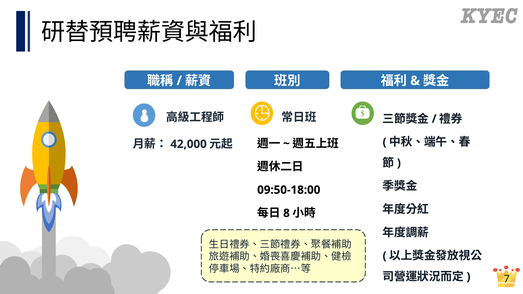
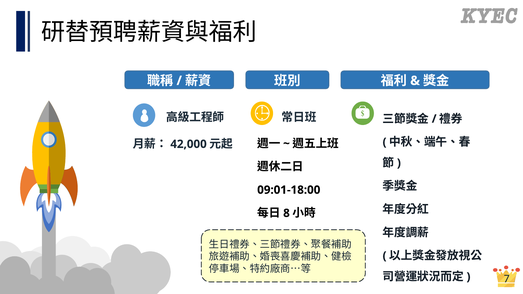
09:50-18:00: 09:50-18:00 -> 09:01-18:00
